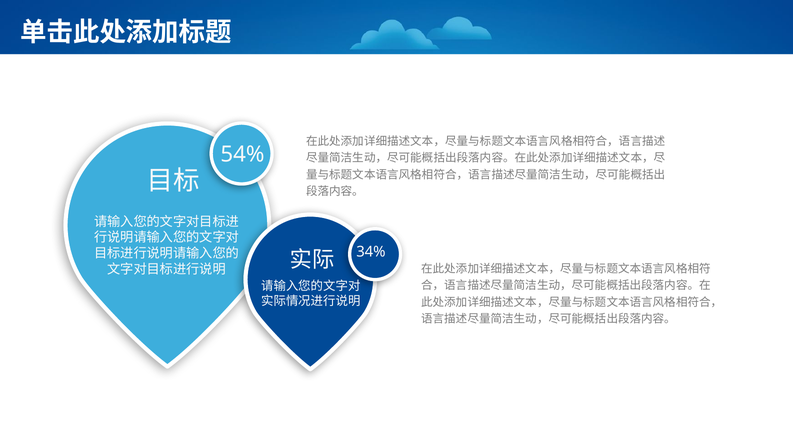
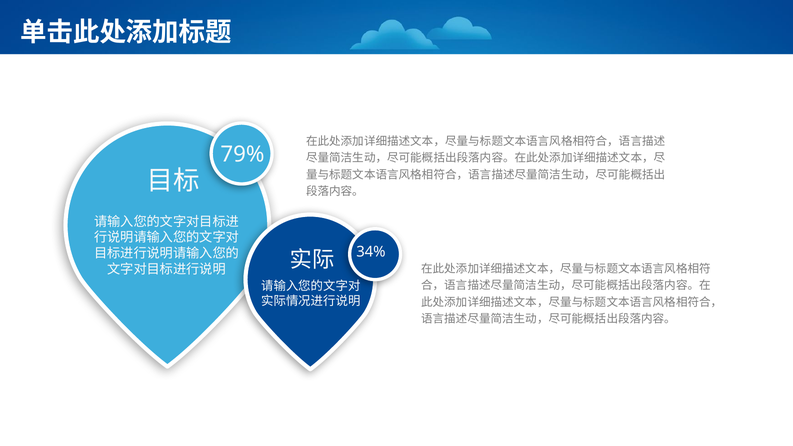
54%: 54% -> 79%
